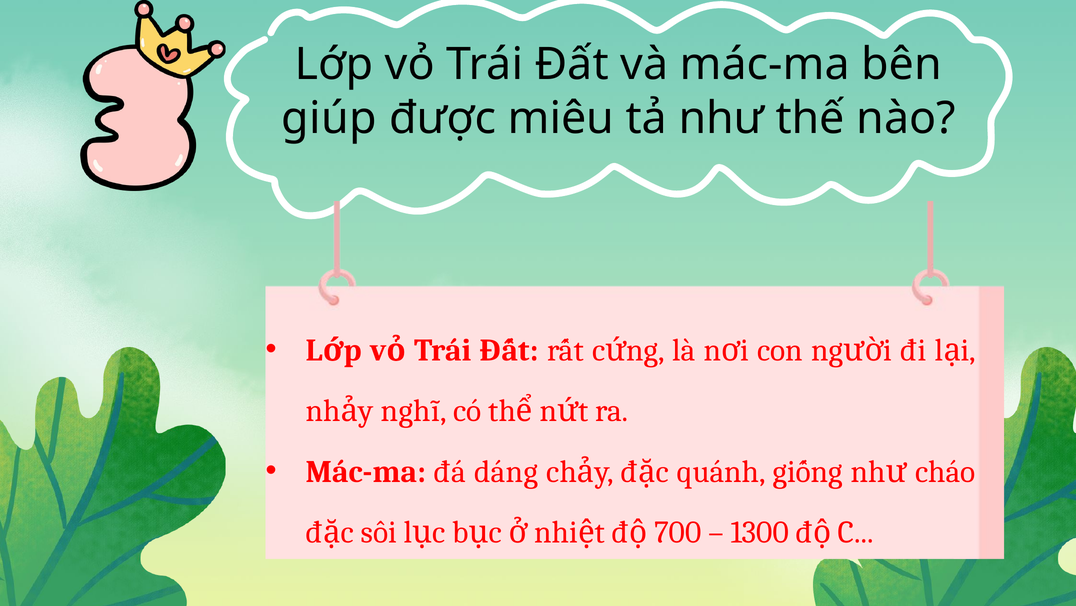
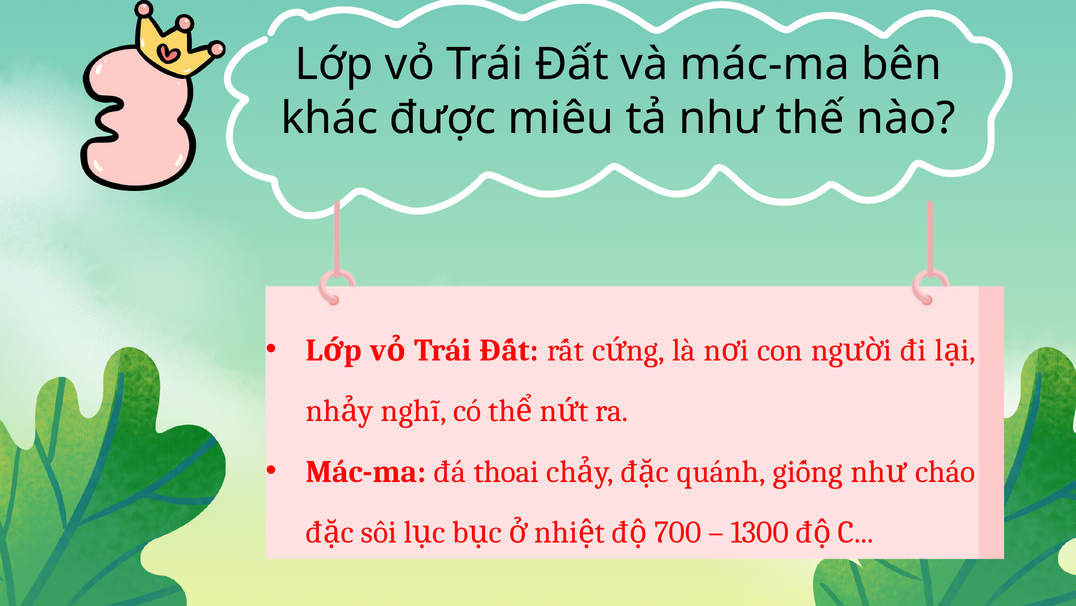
giúp: giúp -> khác
dáng: dáng -> thoai
